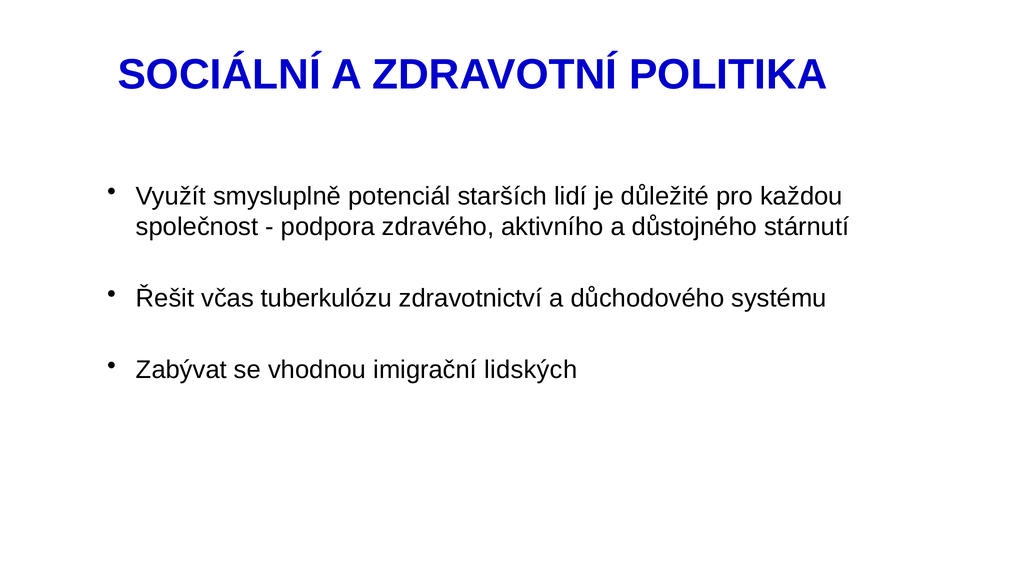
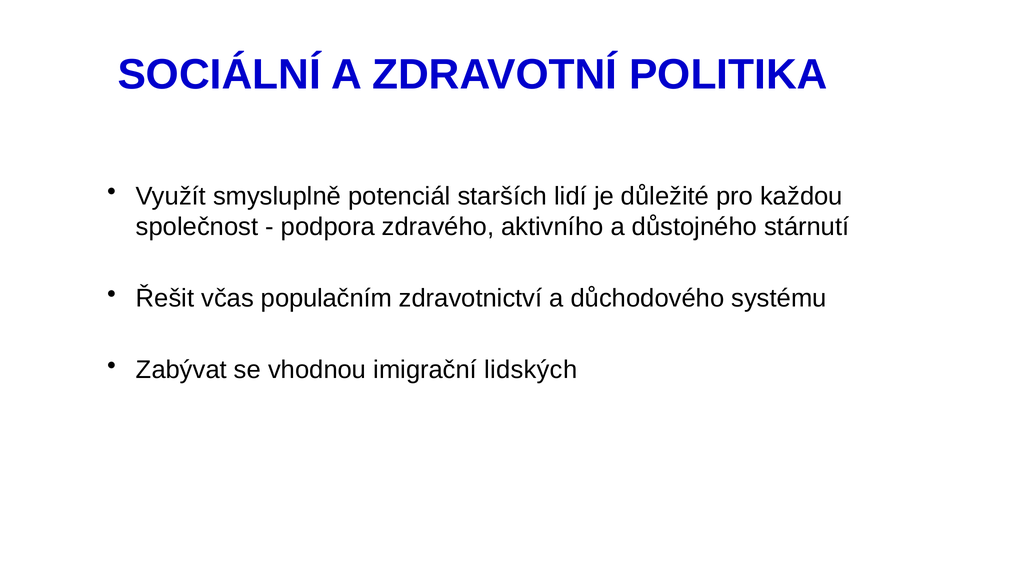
tuberkulózu: tuberkulózu -> populačním
